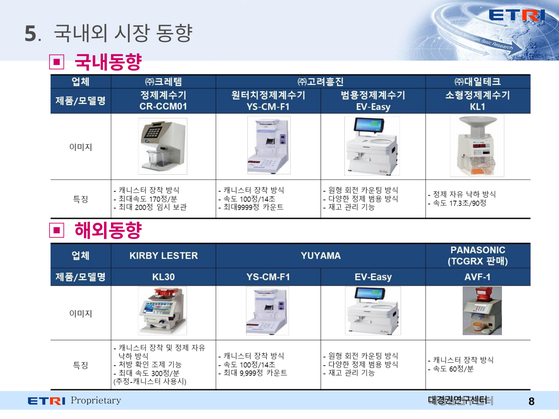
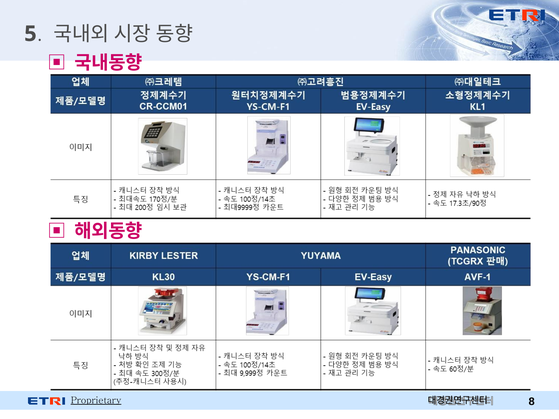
Proprietary underline: none -> present
